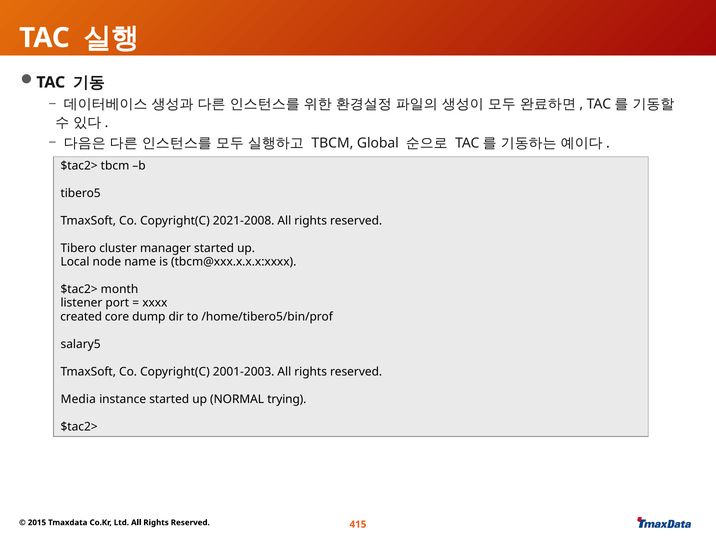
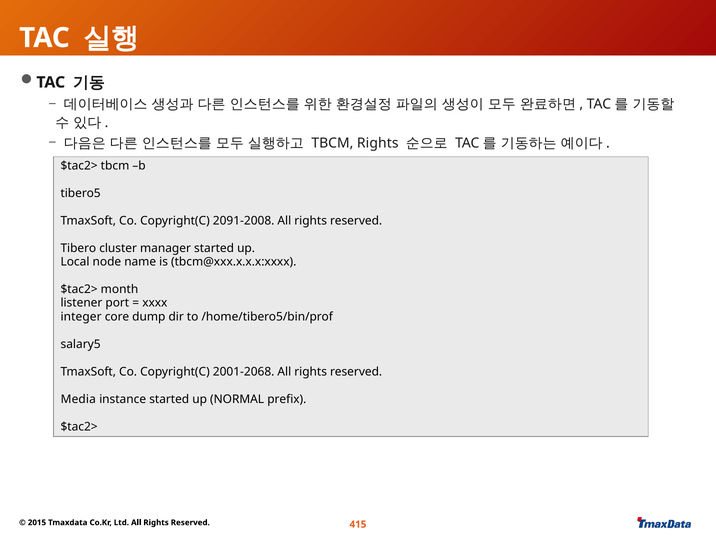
TBCM Global: Global -> Rights
2021-2008: 2021-2008 -> 2091-2008
created: created -> integer
2001-2003: 2001-2003 -> 2001-2068
trying: trying -> prefix
